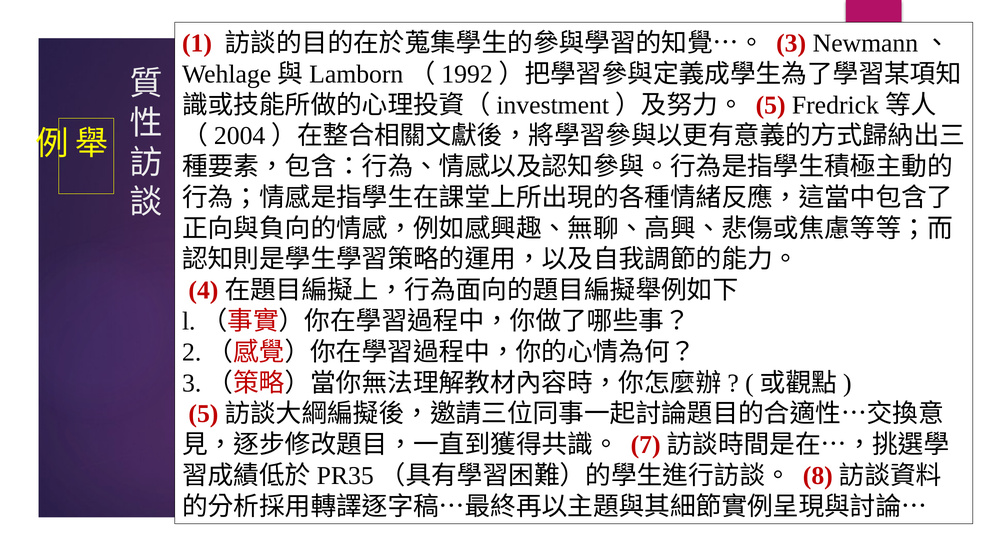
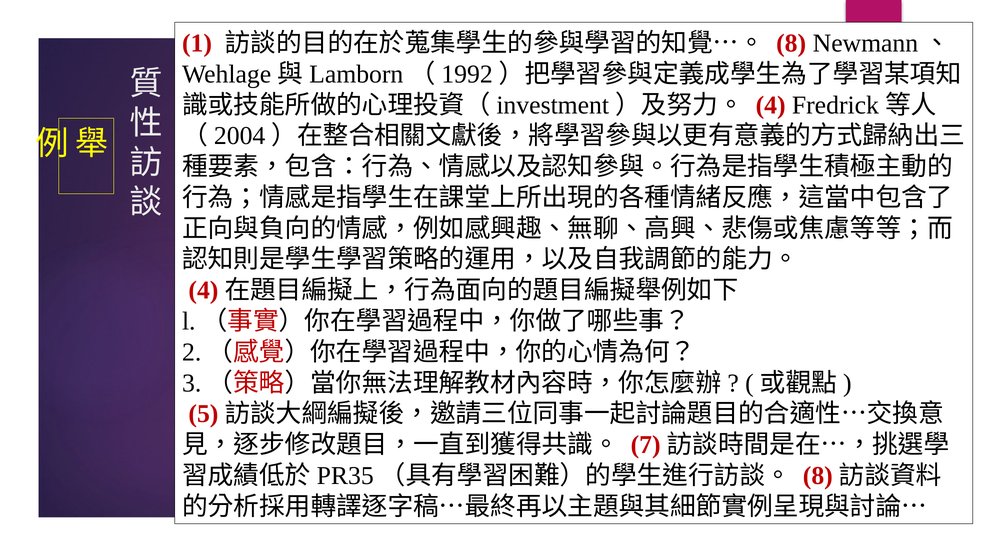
3: 3 -> 8
5: 5 -> 4
